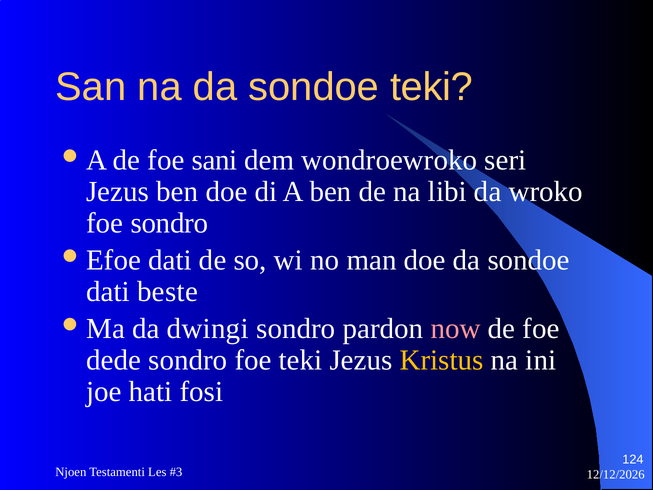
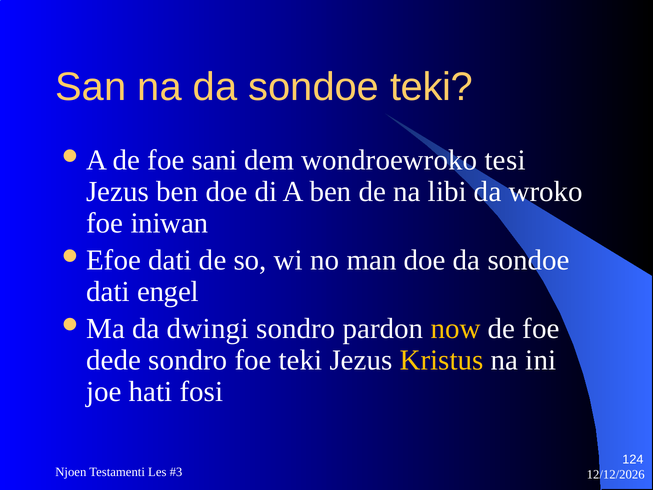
seri: seri -> tesi
foe sondro: sondro -> iniwan
beste: beste -> engel
now colour: pink -> yellow
